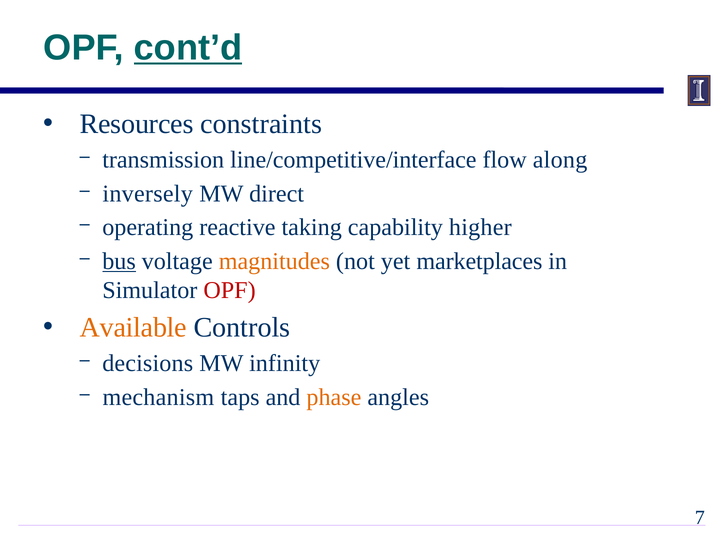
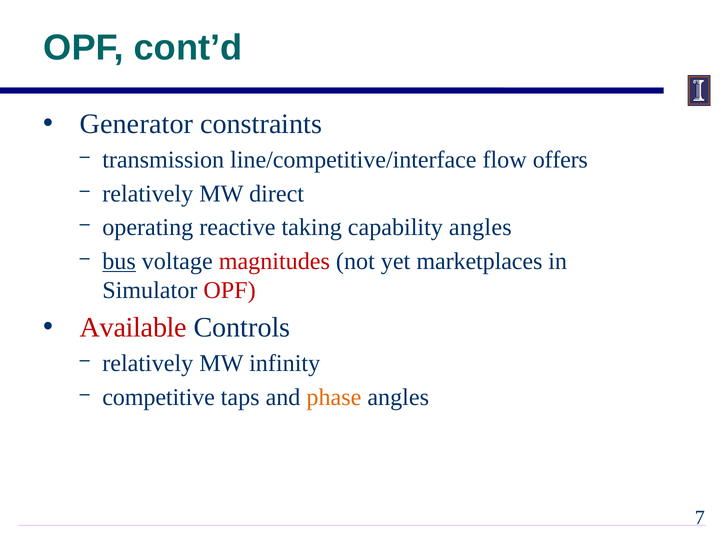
cont’d underline: present -> none
Resources: Resources -> Generator
along: along -> offers
inversely at (148, 194): inversely -> relatively
capability higher: higher -> angles
magnitudes colour: orange -> red
Available colour: orange -> red
decisions at (148, 363): decisions -> relatively
mechanism: mechanism -> competitive
